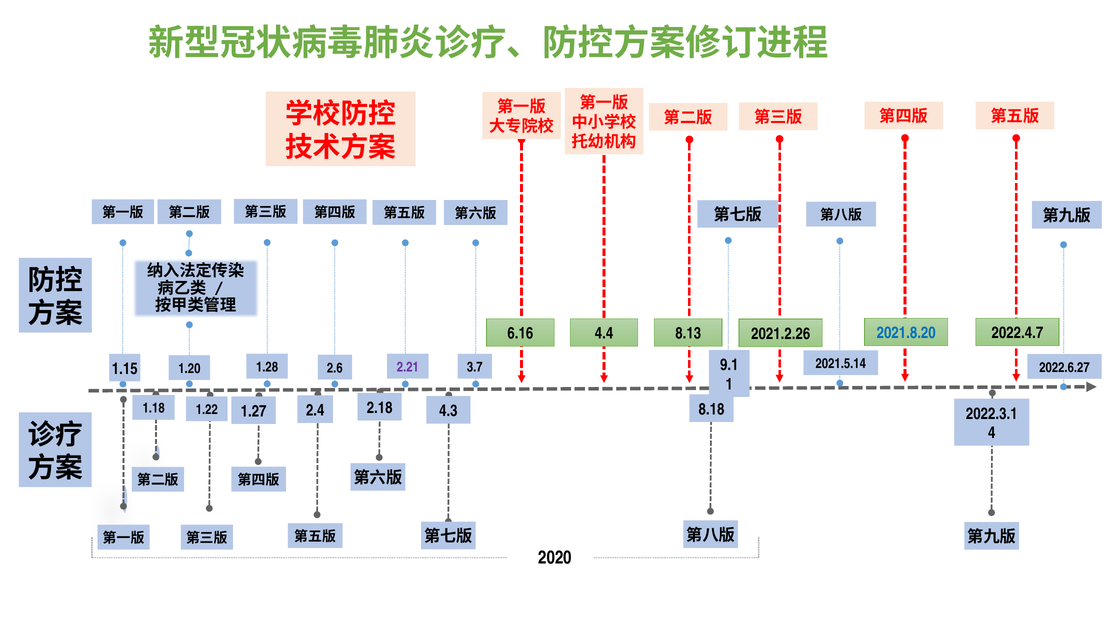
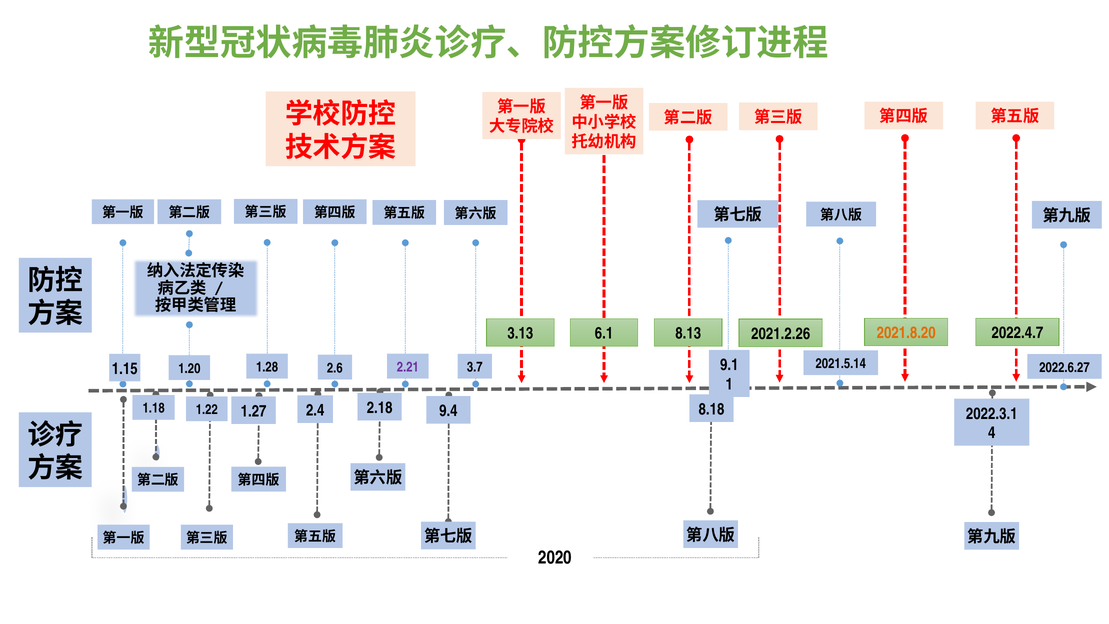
2021.8.20 colour: blue -> orange
6.16: 6.16 -> 3.13
4.4: 4.4 -> 6.1
4.3: 4.3 -> 9.4
